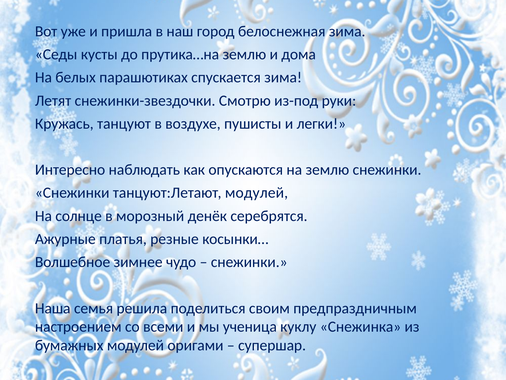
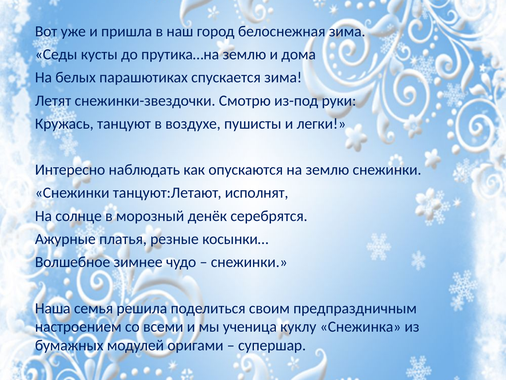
танцуют:Летают модулей: модулей -> исполнят
